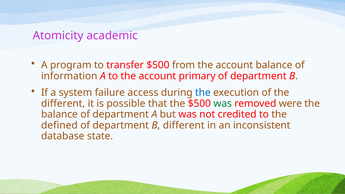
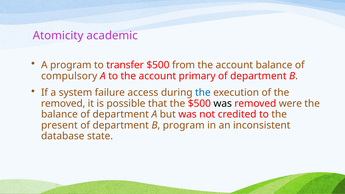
information: information -> compulsory
different at (63, 104): different -> removed
was at (223, 104) colour: green -> black
defined: defined -> present
B different: different -> program
